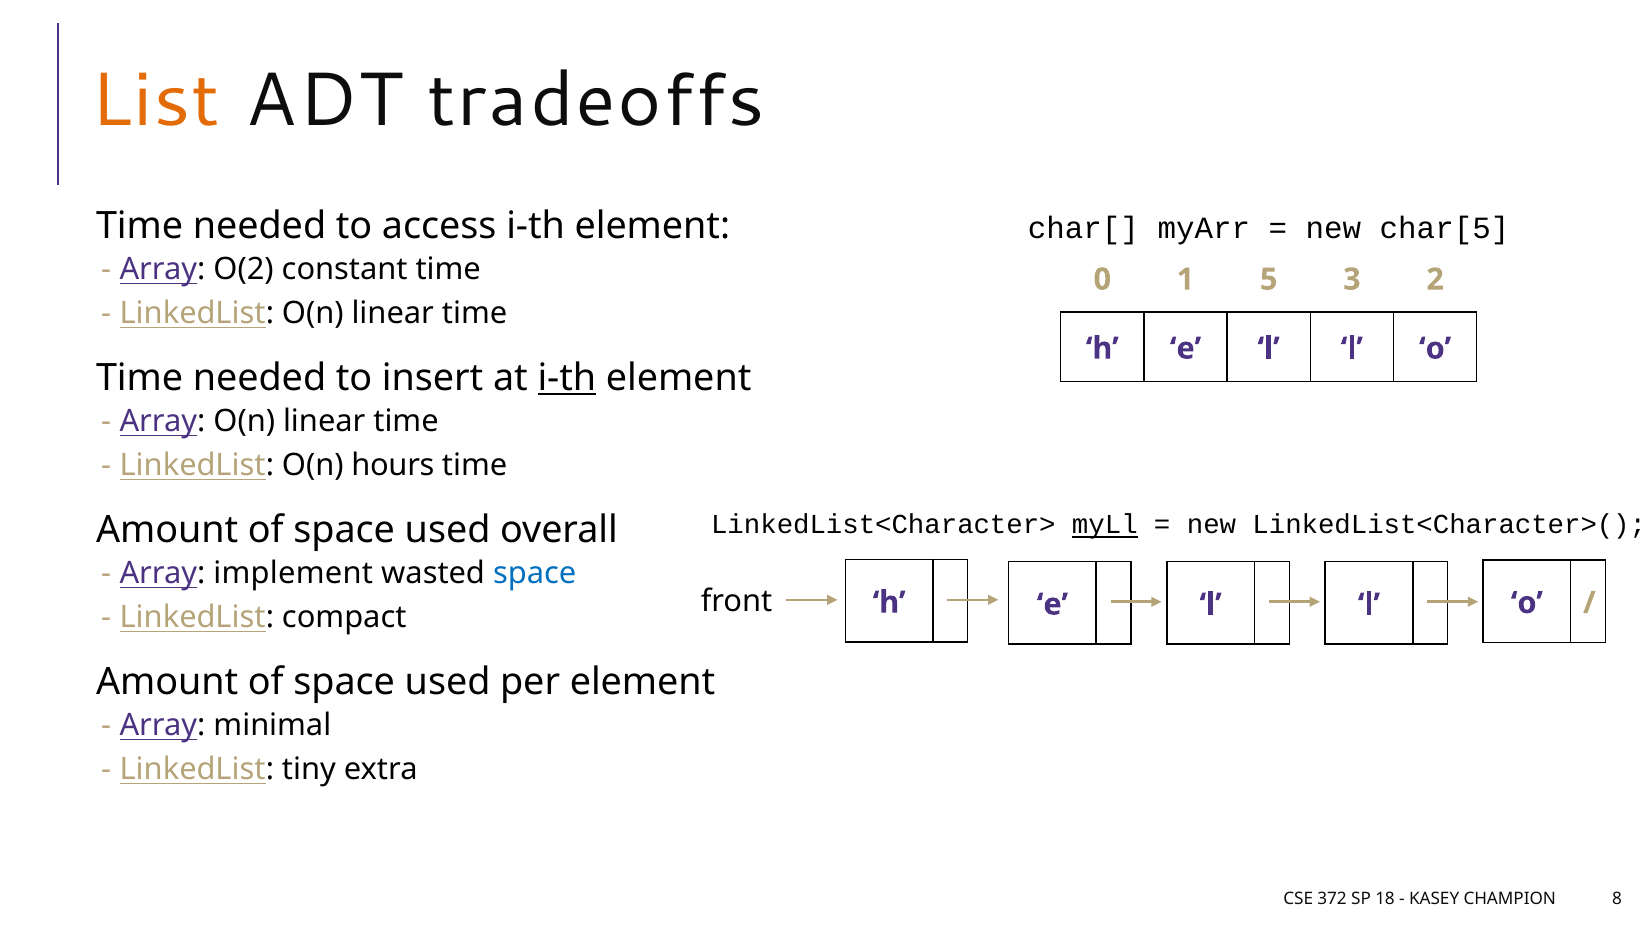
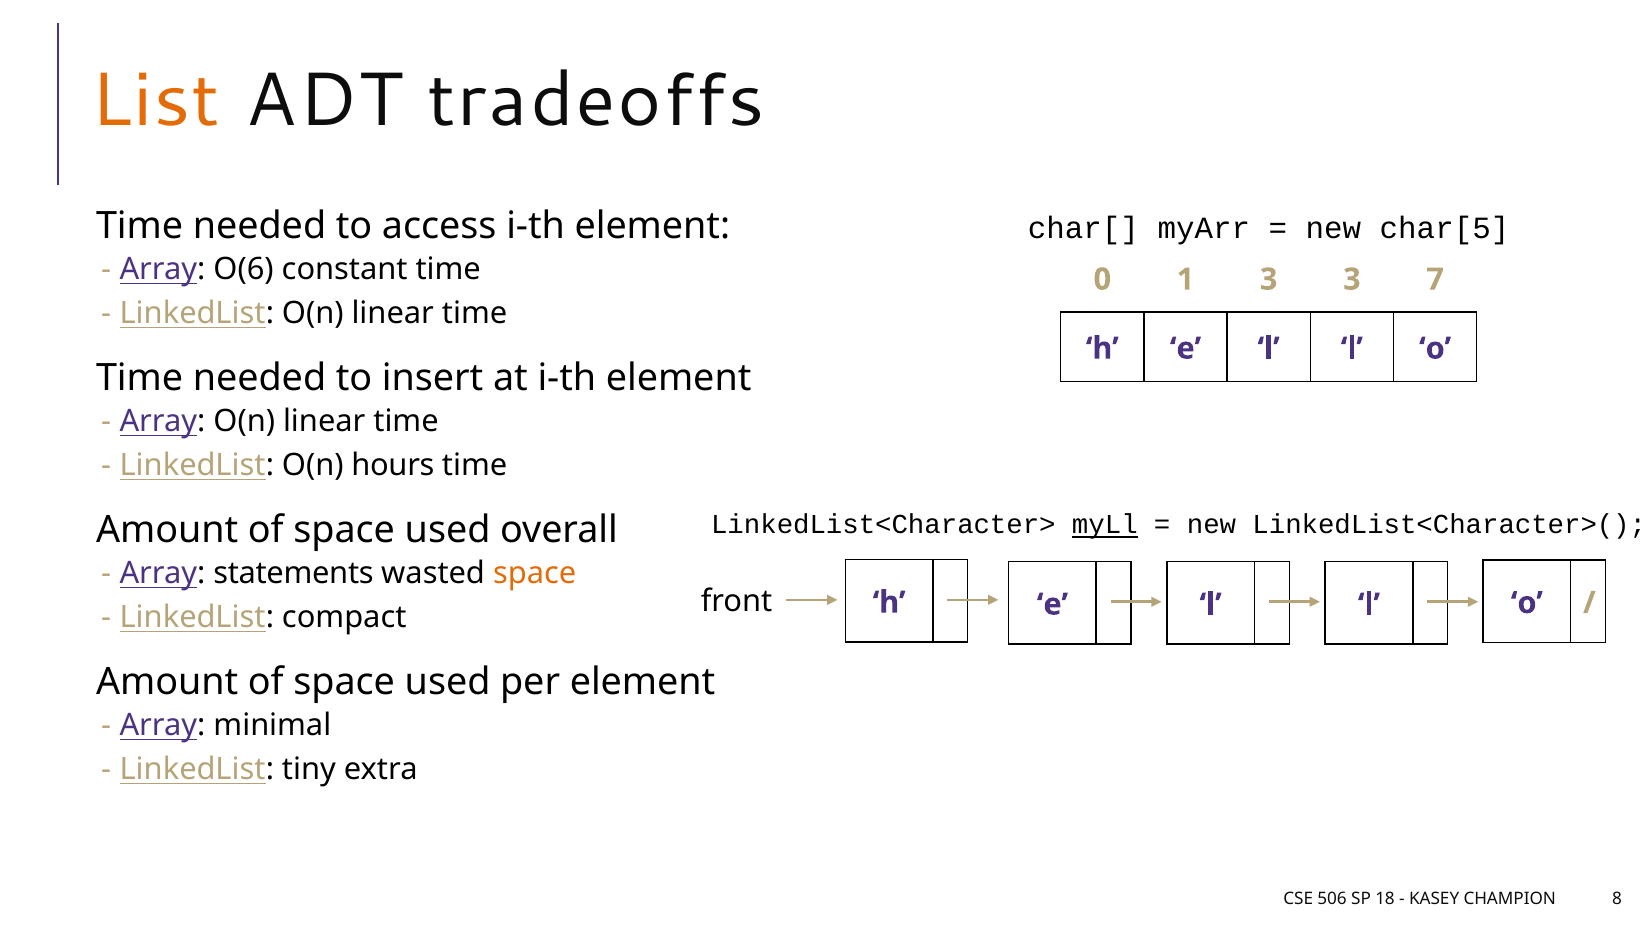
O(2: O(2 -> O(6
1 5: 5 -> 3
2: 2 -> 7
i-th at (567, 378) underline: present -> none
implement: implement -> statements
space at (535, 574) colour: blue -> orange
372: 372 -> 506
